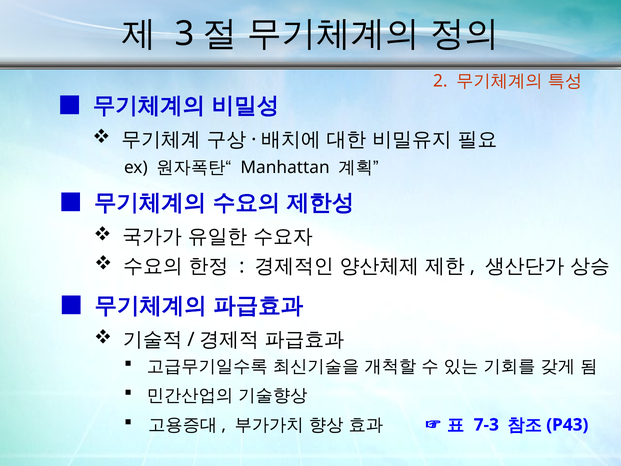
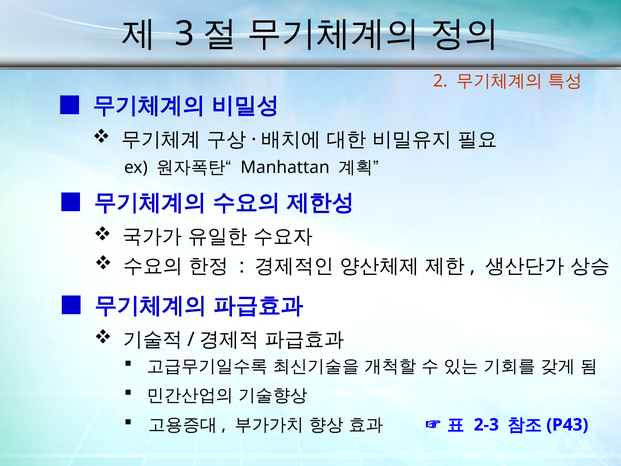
7-3: 7-3 -> 2-3
